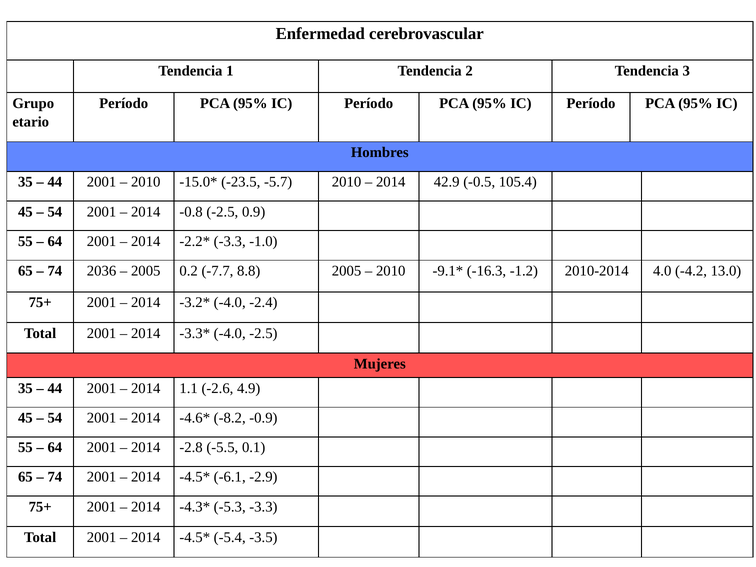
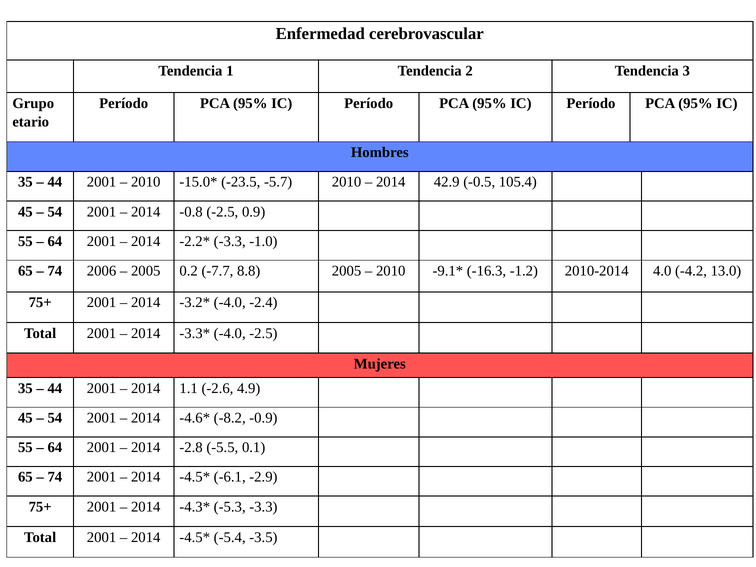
2036: 2036 -> 2006
